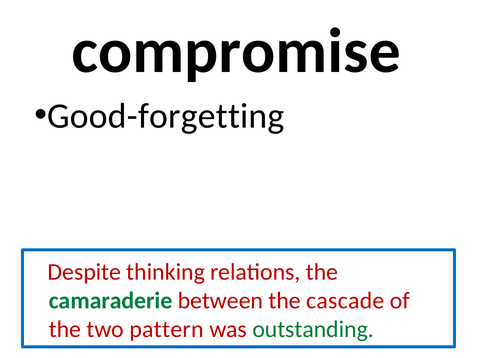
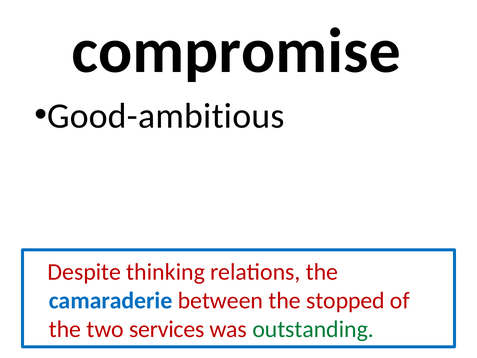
Good-forgetting: Good-forgetting -> Good-ambitious
camaraderie colour: green -> blue
cascade: cascade -> stopped
pattern: pattern -> services
